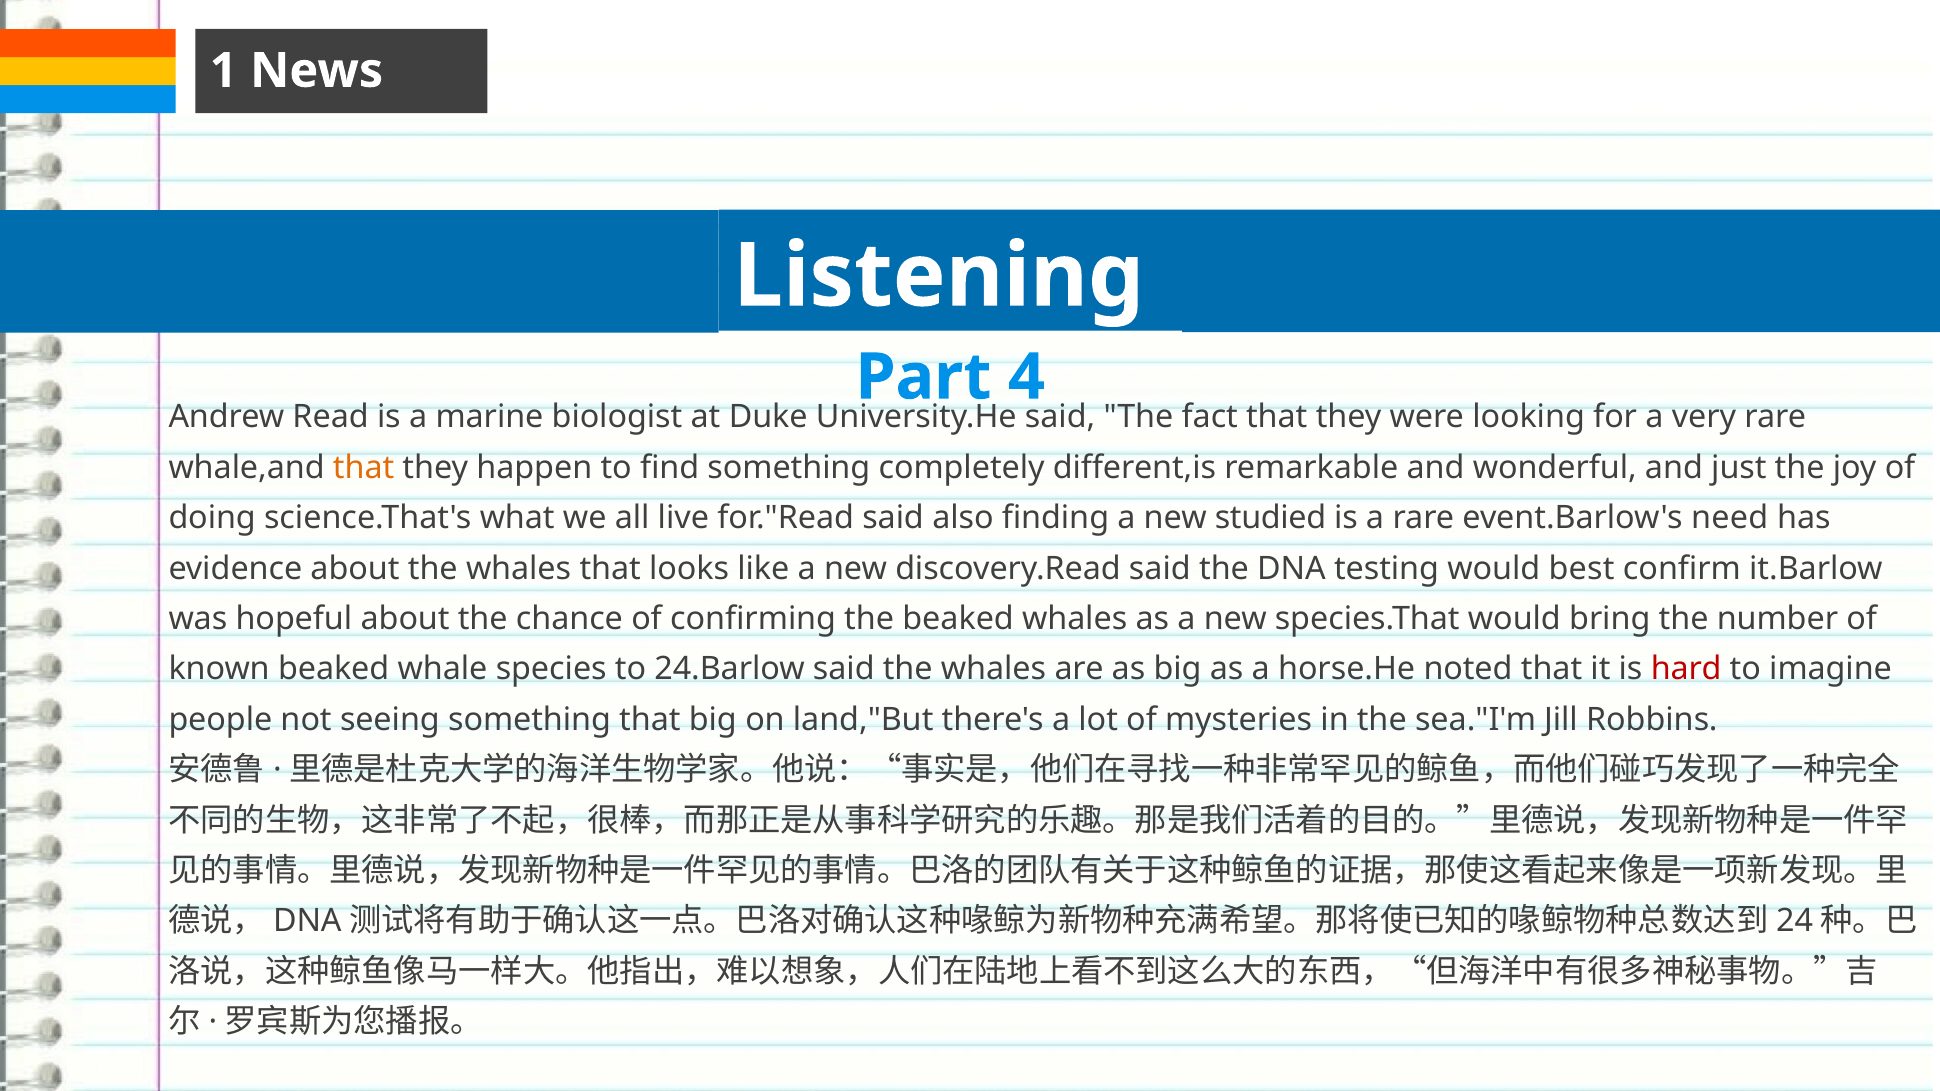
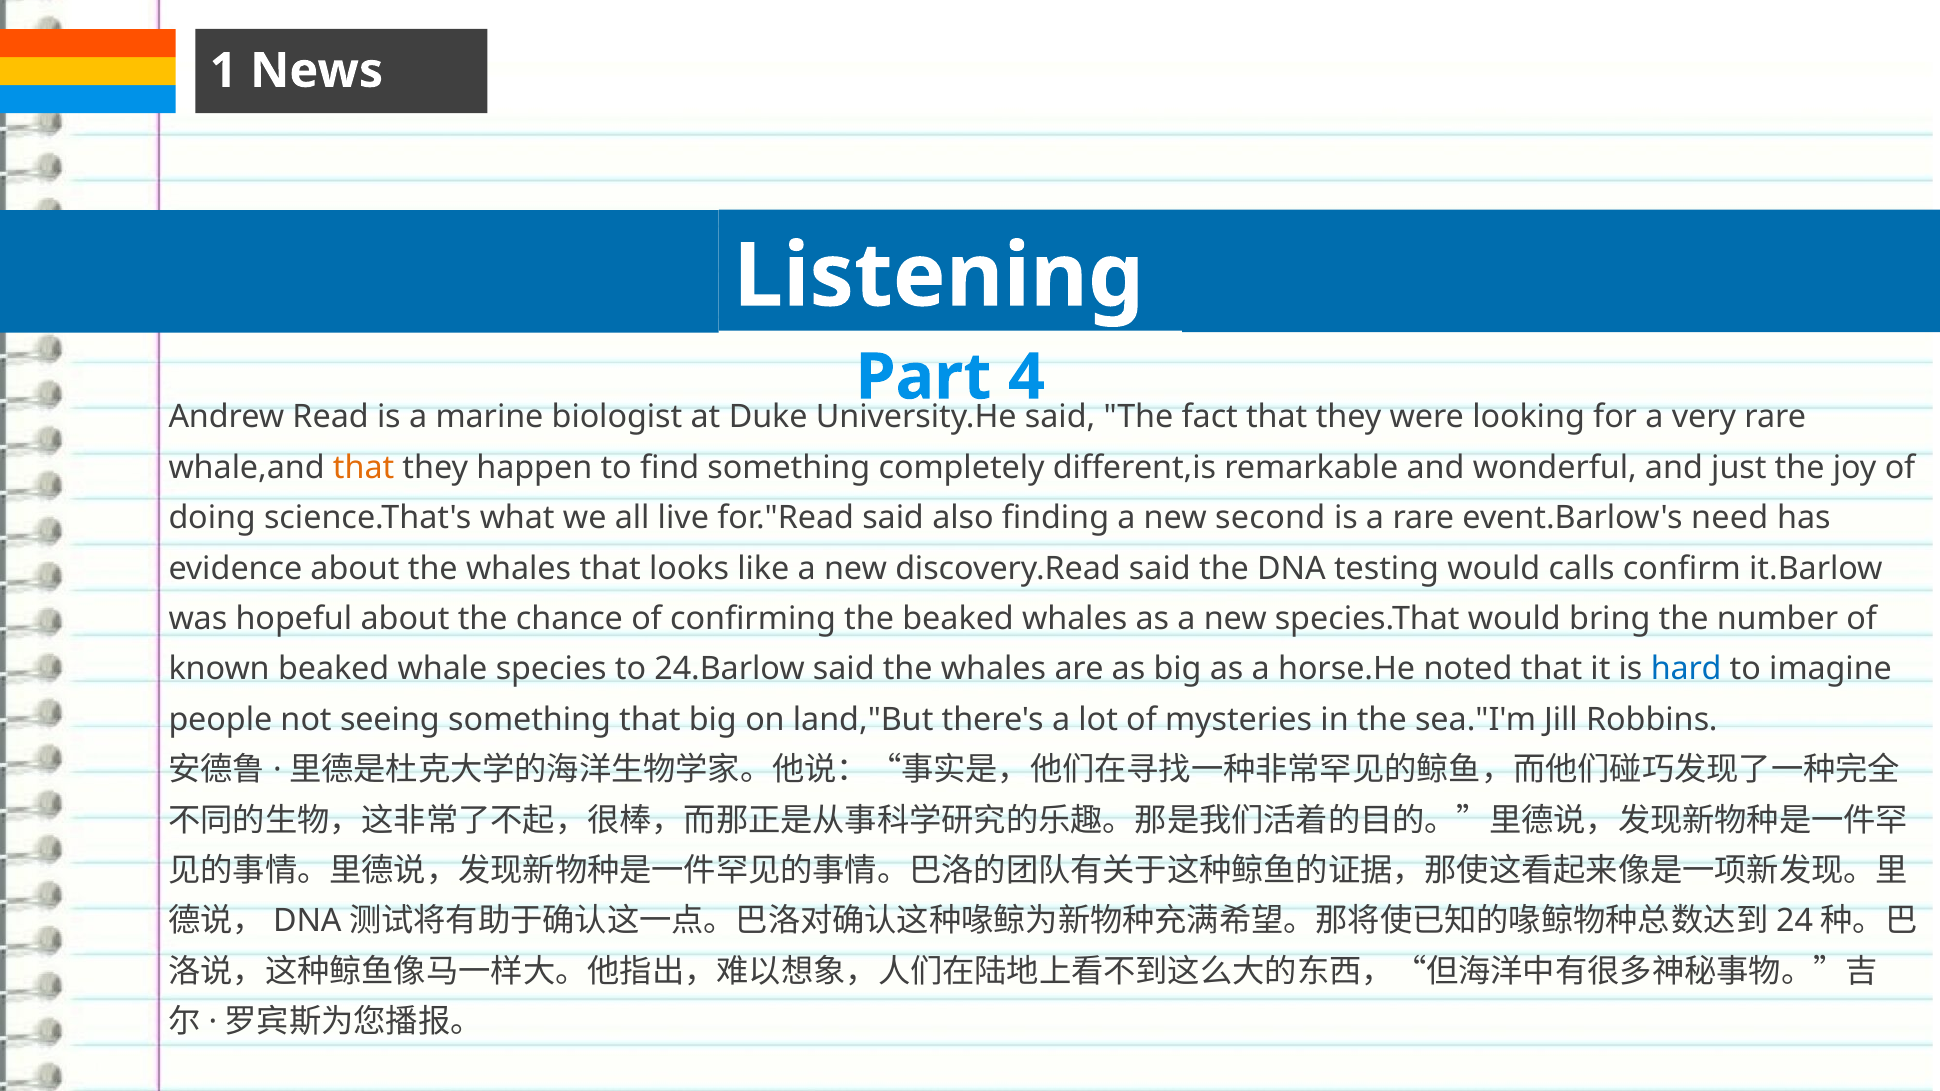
studied: studied -> second
best: best -> calls
hard colour: red -> blue
